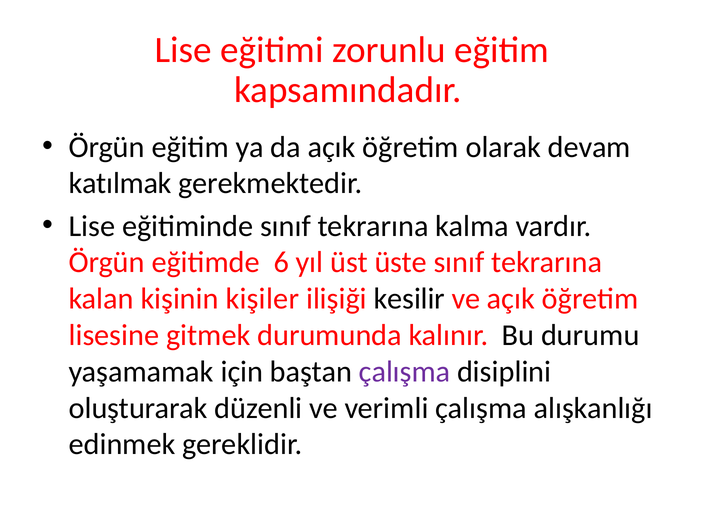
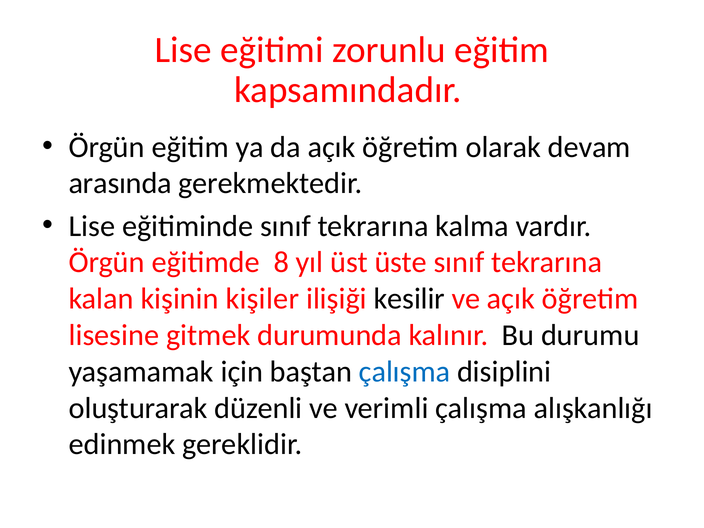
katılmak: katılmak -> arasında
6: 6 -> 8
çalışma at (405, 372) colour: purple -> blue
